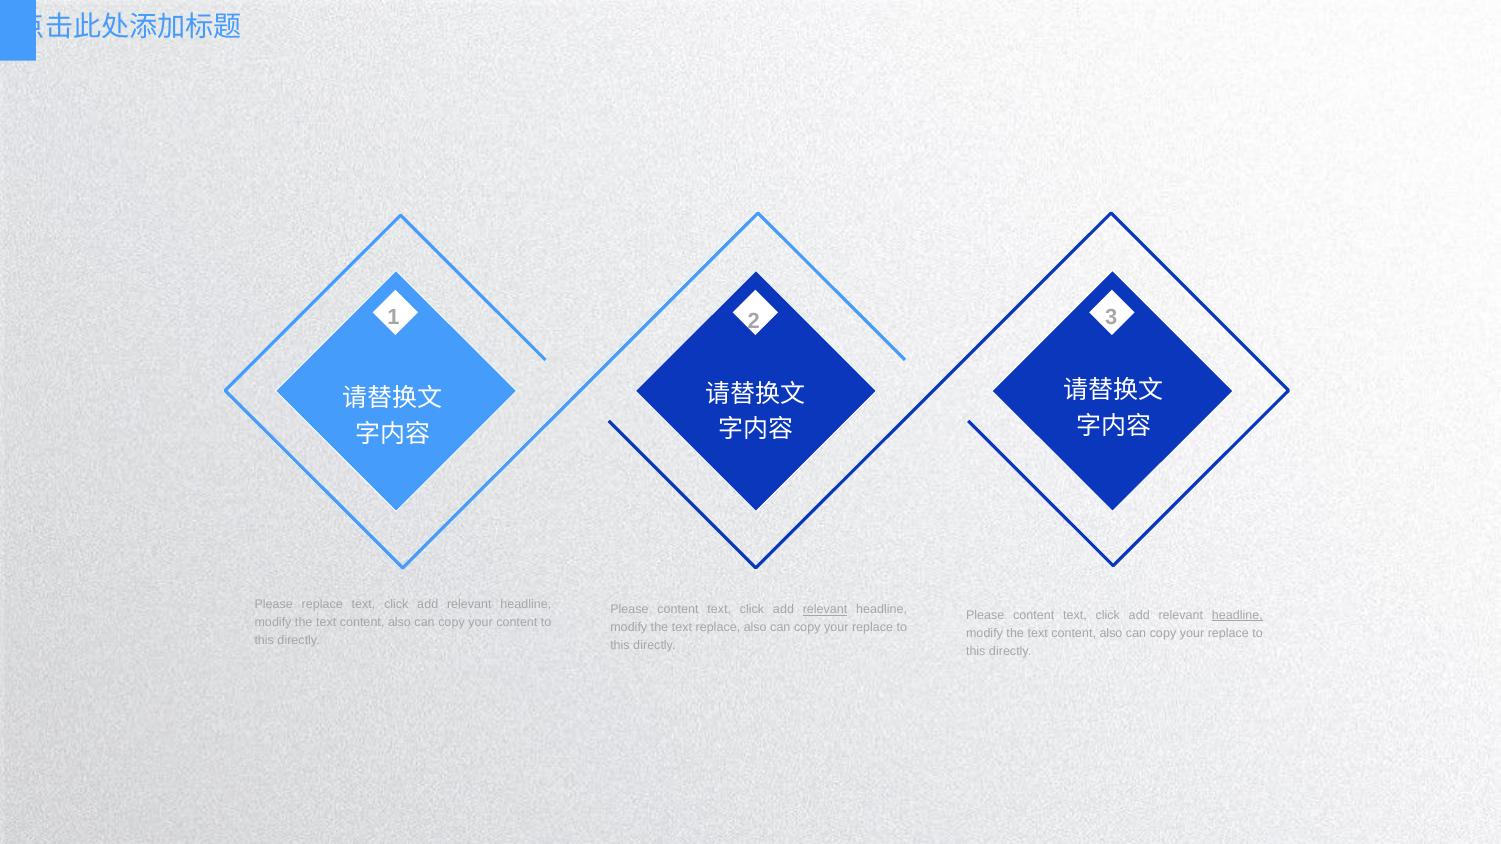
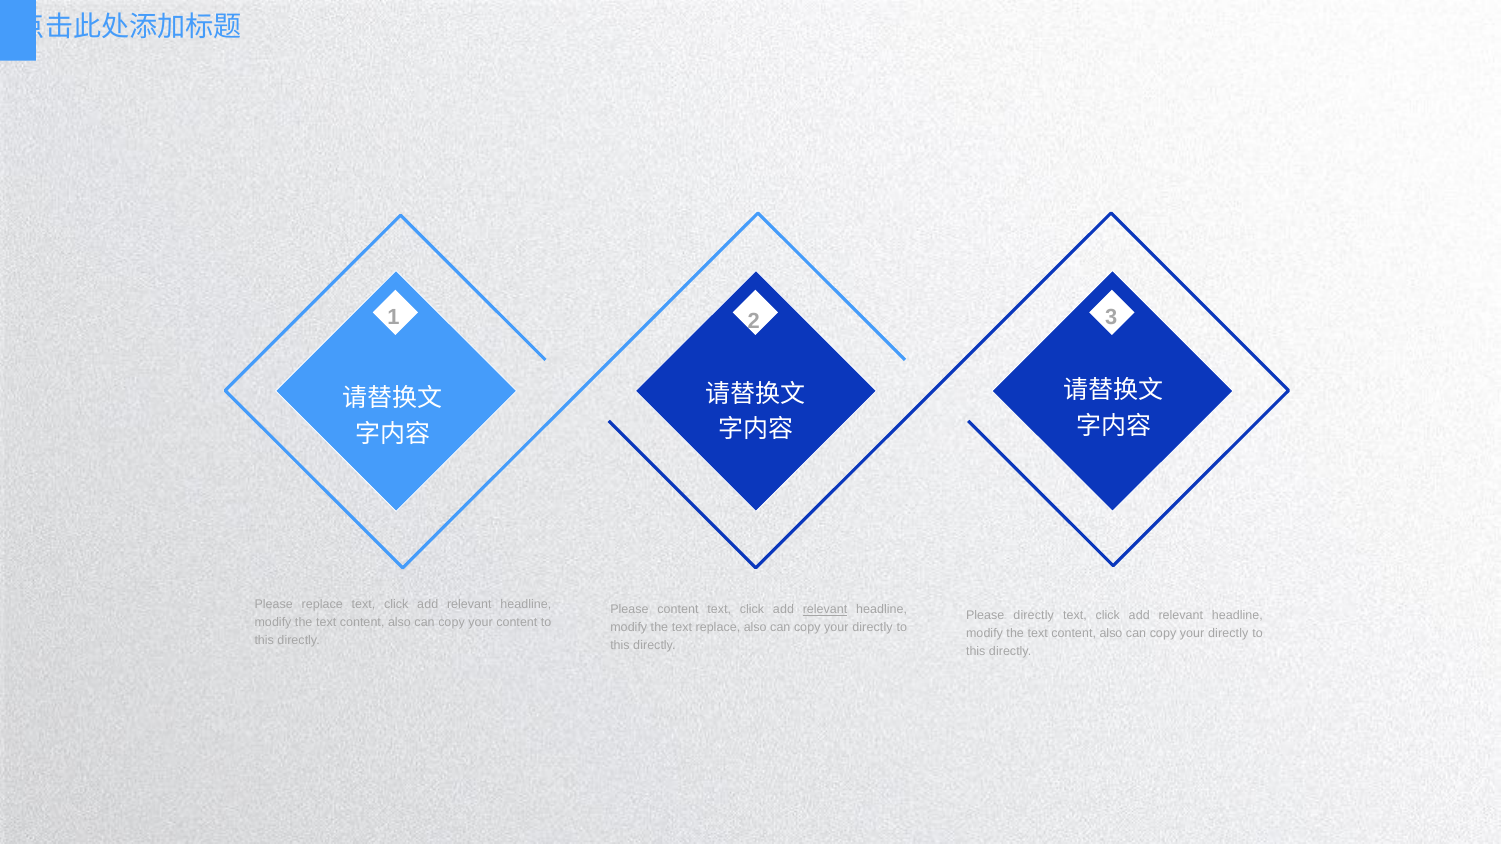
content at (1034, 616): content -> directly
headline at (1237, 616) underline: present -> none
replace at (873, 628): replace -> directly
replace at (1228, 634): replace -> directly
